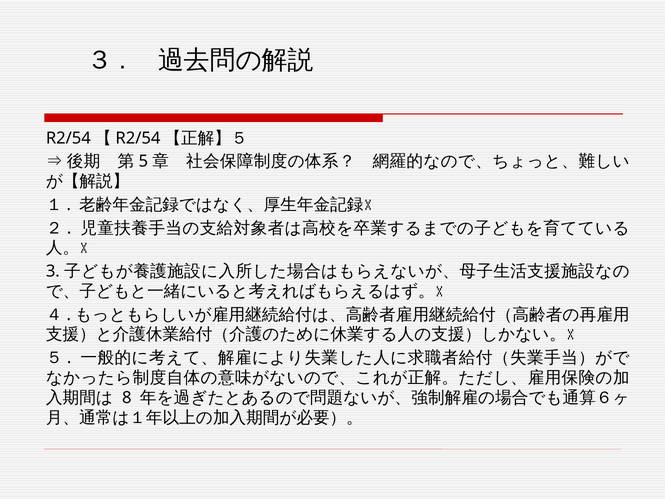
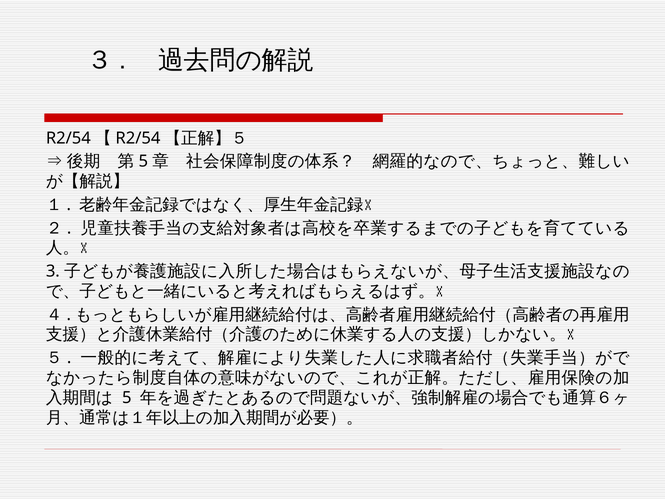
8 at (127, 397): 8 -> 5
